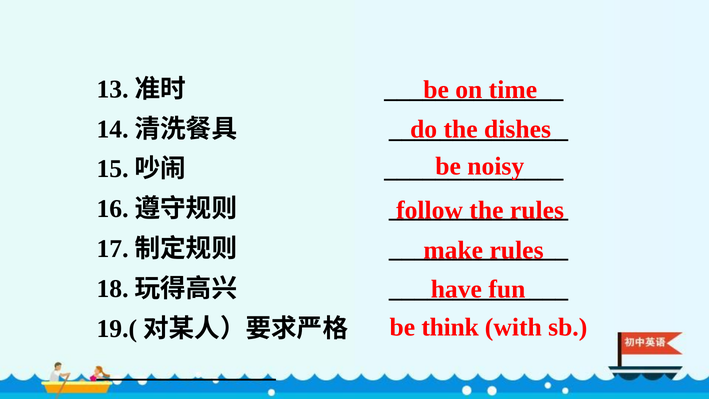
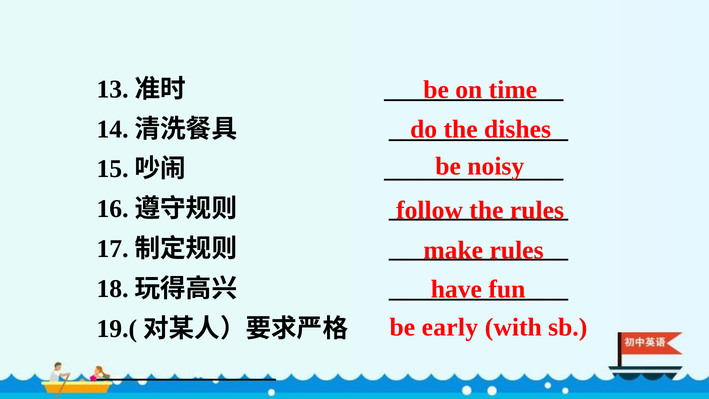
think: think -> early
